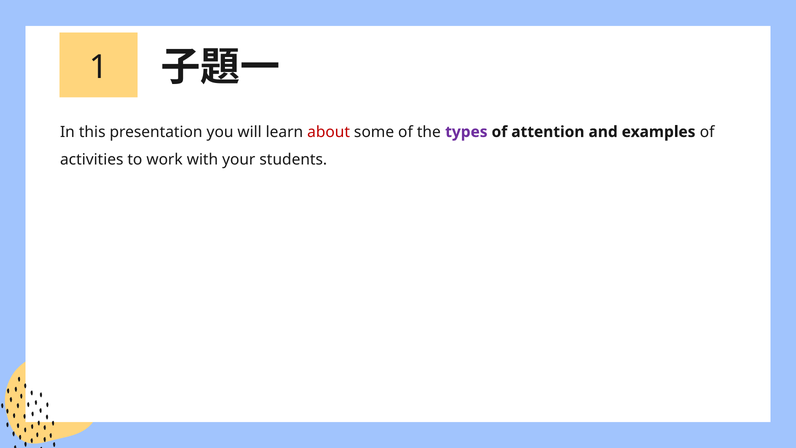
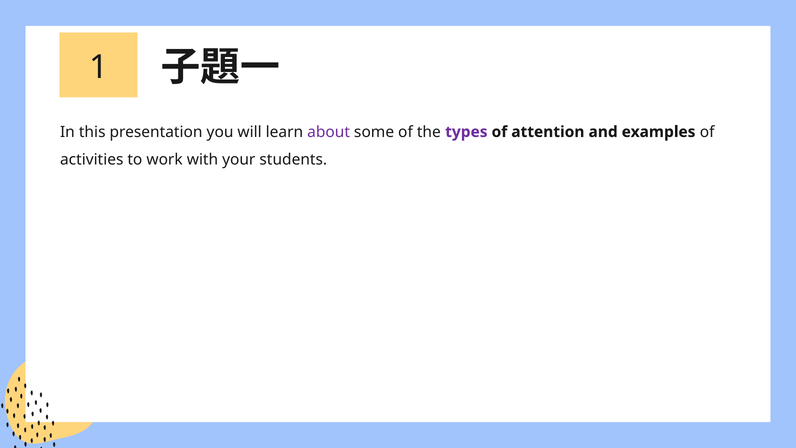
about colour: red -> purple
